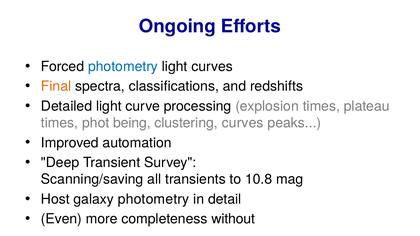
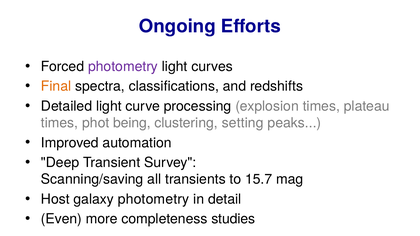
photometry at (123, 67) colour: blue -> purple
clustering curves: curves -> setting
10.8: 10.8 -> 15.7
without: without -> studies
